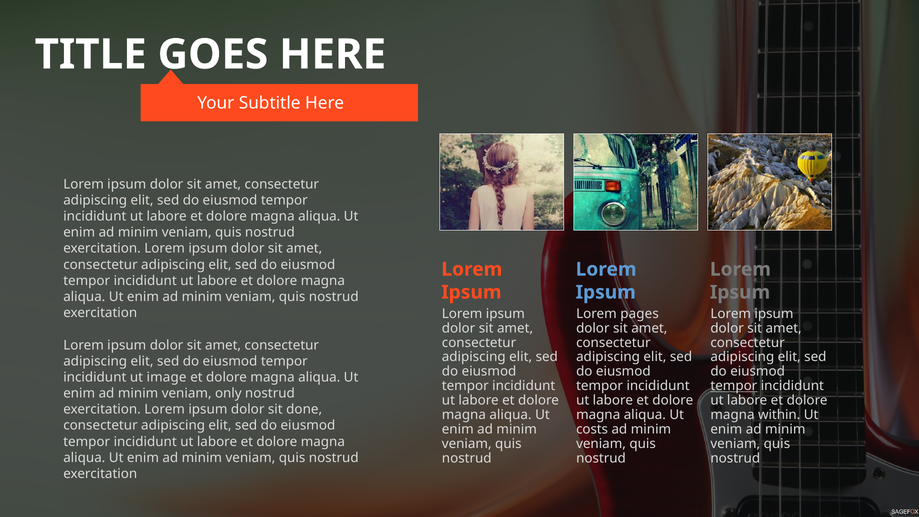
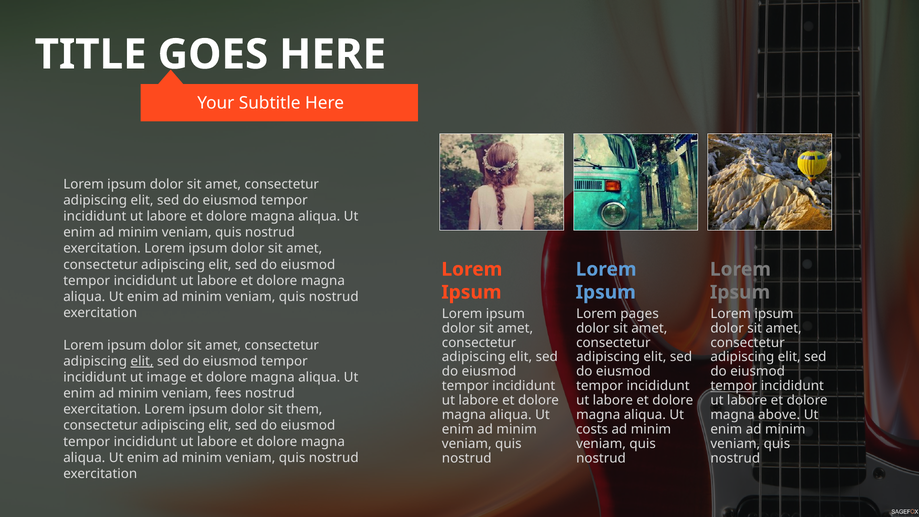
elit at (142, 361) underline: none -> present
only: only -> fees
done: done -> them
within: within -> above
